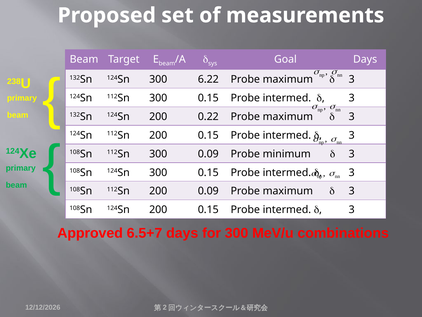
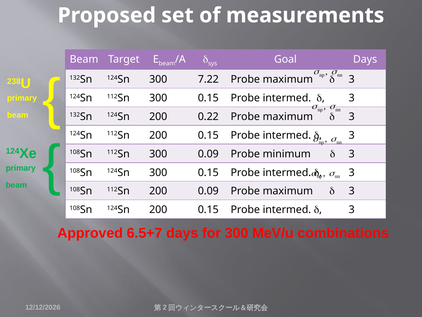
6.22: 6.22 -> 7.22
